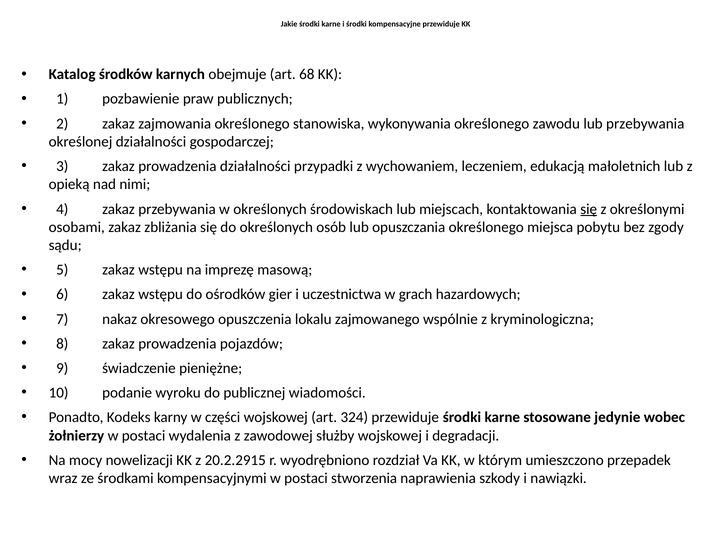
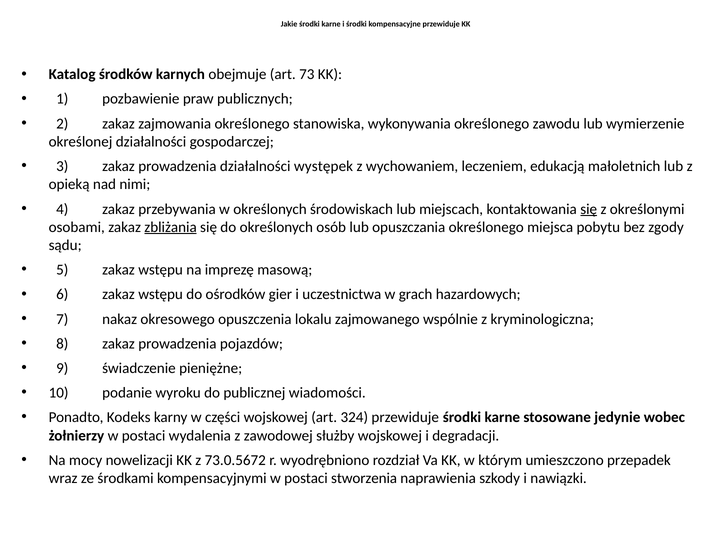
68: 68 -> 73
lub przebywania: przebywania -> wymierzenie
przypadki: przypadki -> występek
zbliżania underline: none -> present
20.2.2915: 20.2.2915 -> 73.0.5672
